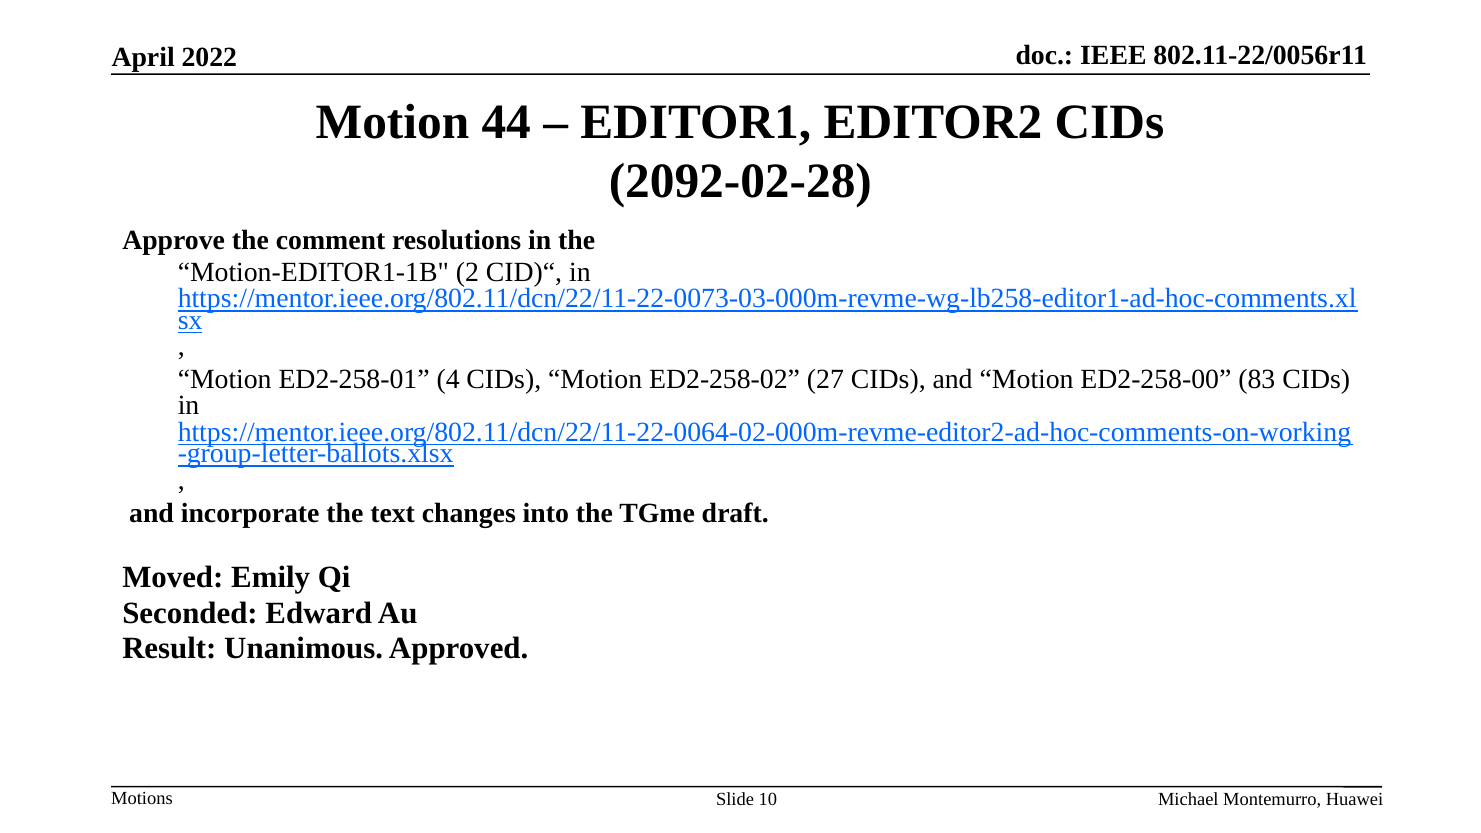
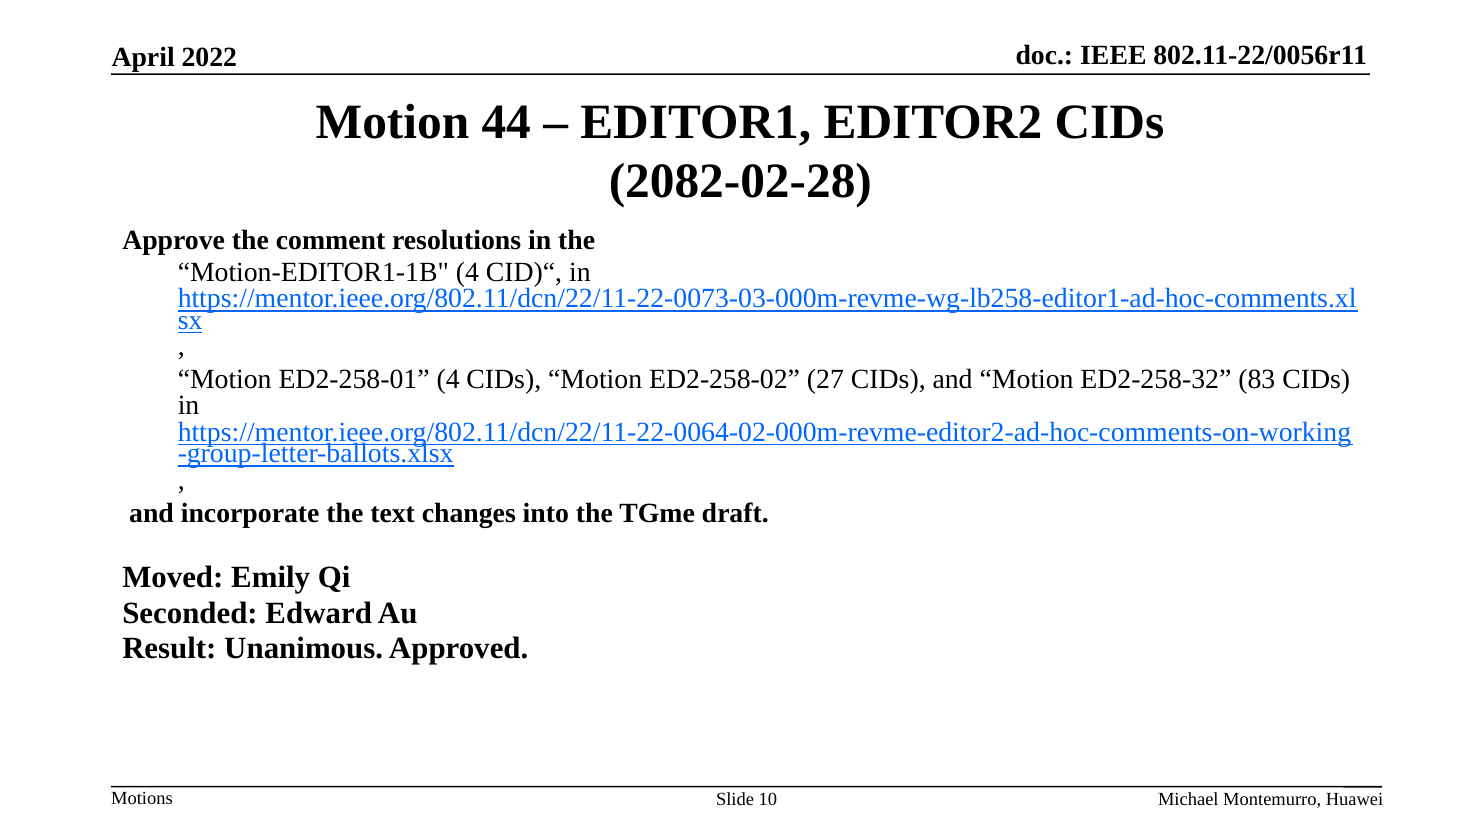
2092-02-28: 2092-02-28 -> 2082-02-28
Motion-EDITOR1-1B 2: 2 -> 4
ED2-258-00: ED2-258-00 -> ED2-258-32
